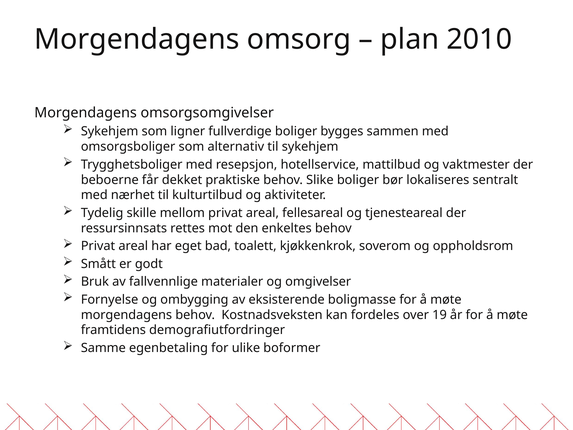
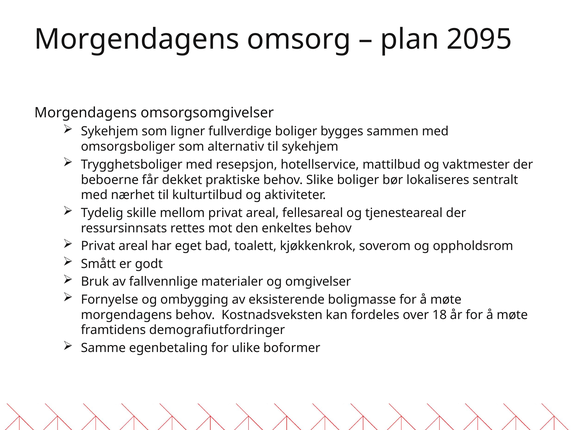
2010: 2010 -> 2095
19: 19 -> 18
